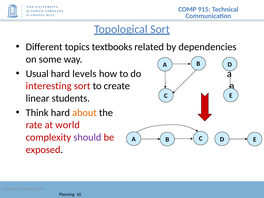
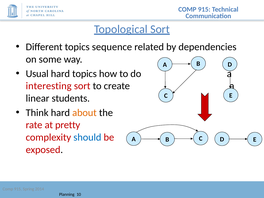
textbooks: textbooks -> sequence
hard levels: levels -> topics
world: world -> pretty
should colour: purple -> blue
